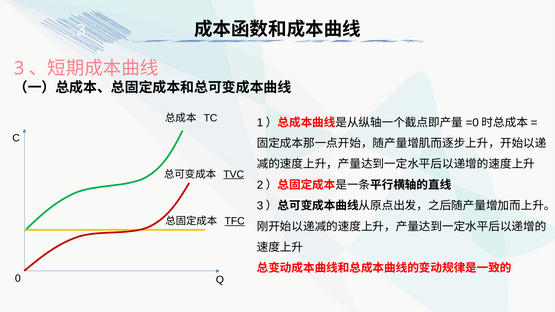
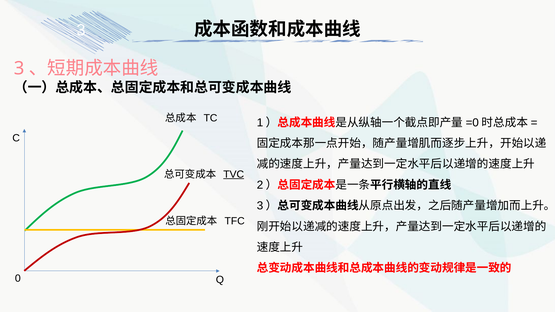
TFC underline: present -> none
